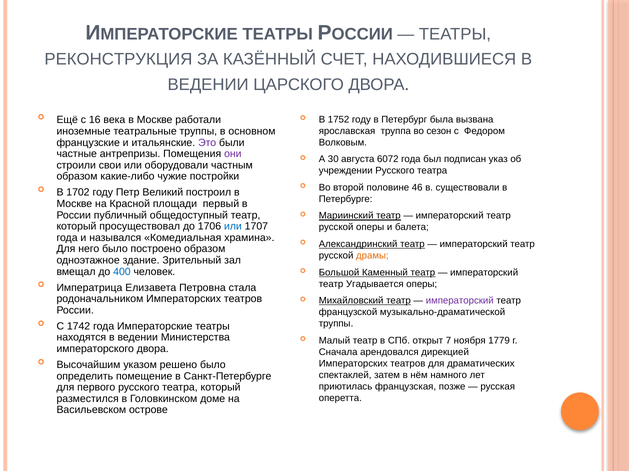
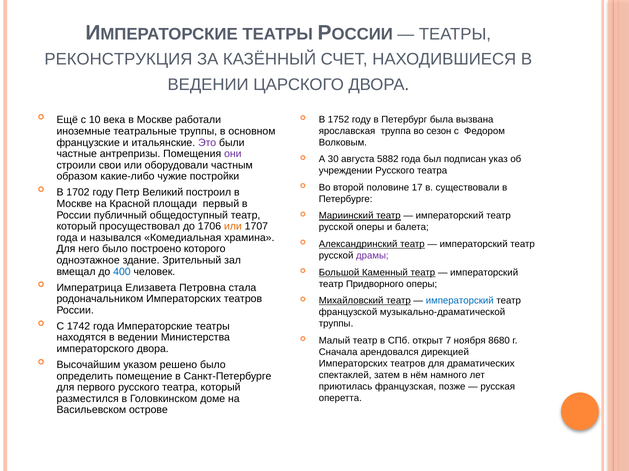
16: 16 -> 10
6072: 6072 -> 5882
46: 46 -> 17
или at (233, 227) colour: blue -> orange
построено образом: образом -> которого
драмы colour: orange -> purple
Угадывается: Угадывается -> Придворного
императорский at (460, 301) colour: purple -> blue
1779: 1779 -> 8680
